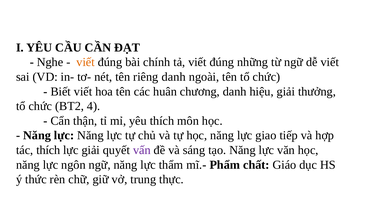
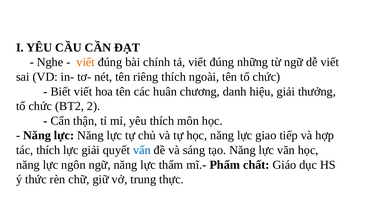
riêng danh: danh -> thích
4: 4 -> 2
vấn colour: purple -> blue
